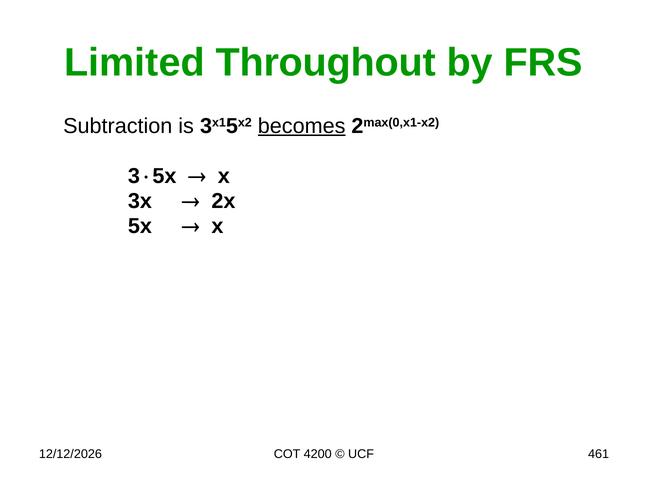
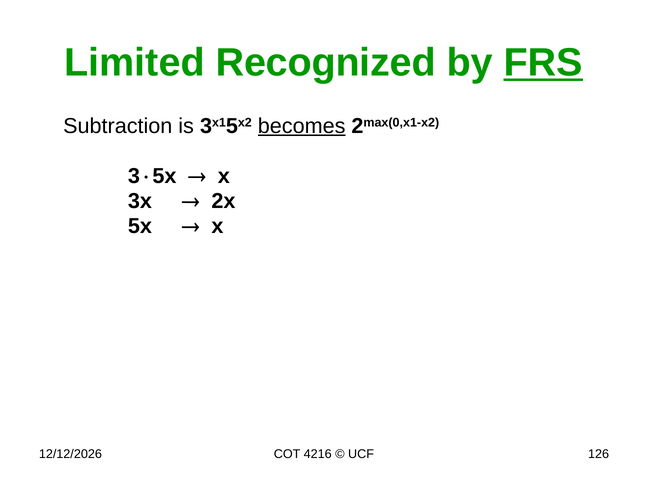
Throughout: Throughout -> Recognized
FRS underline: none -> present
4200: 4200 -> 4216
461: 461 -> 126
